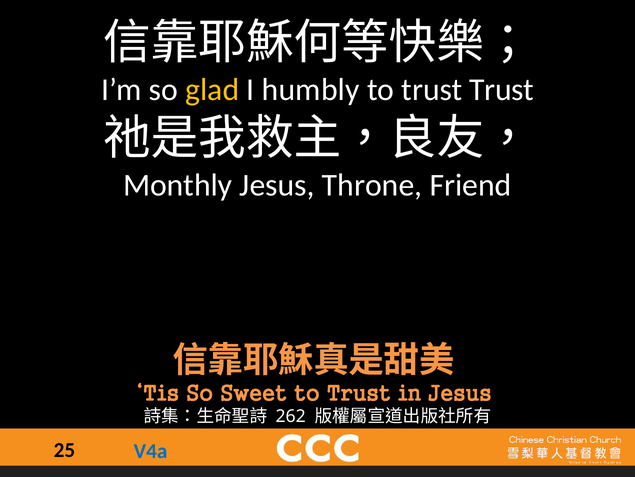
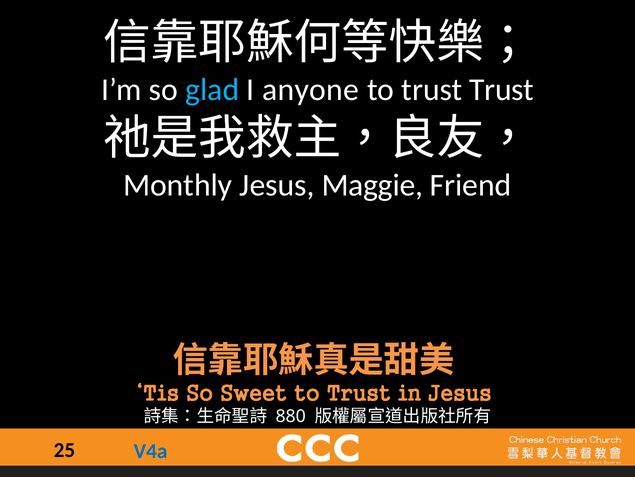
glad colour: yellow -> light blue
humbly: humbly -> anyone
Throne: Throne -> Maggie
262: 262 -> 880
